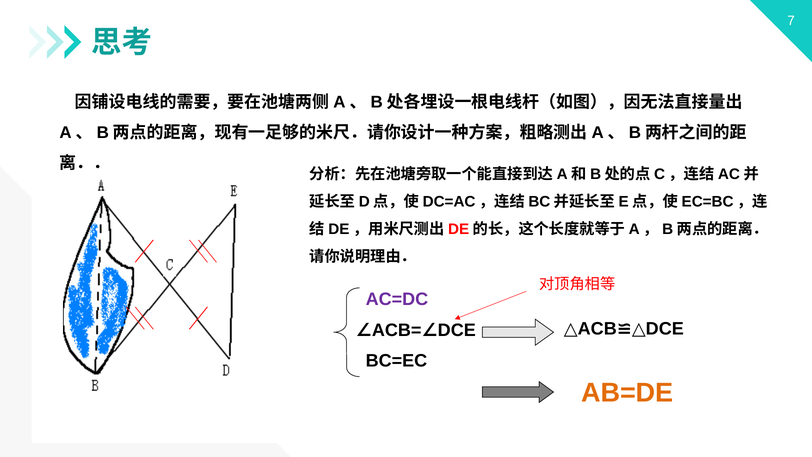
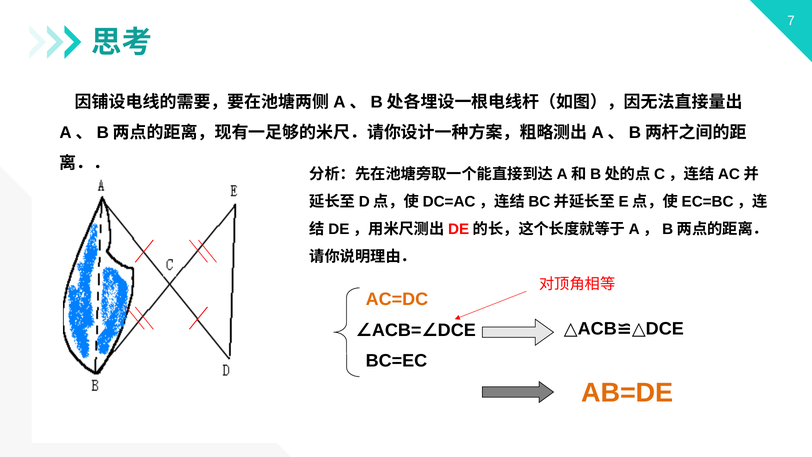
AC=DC colour: purple -> orange
